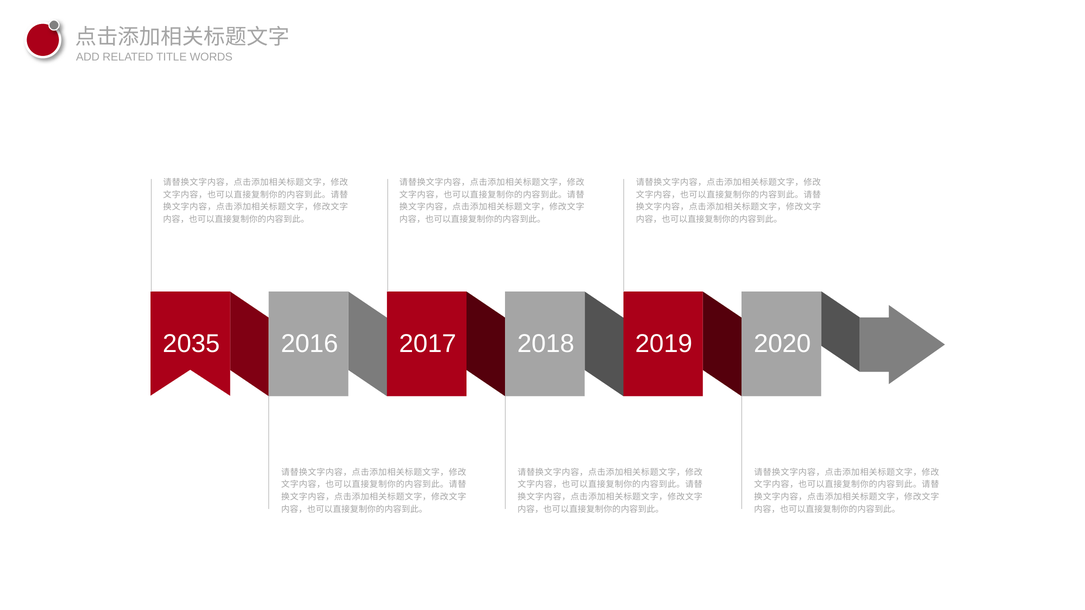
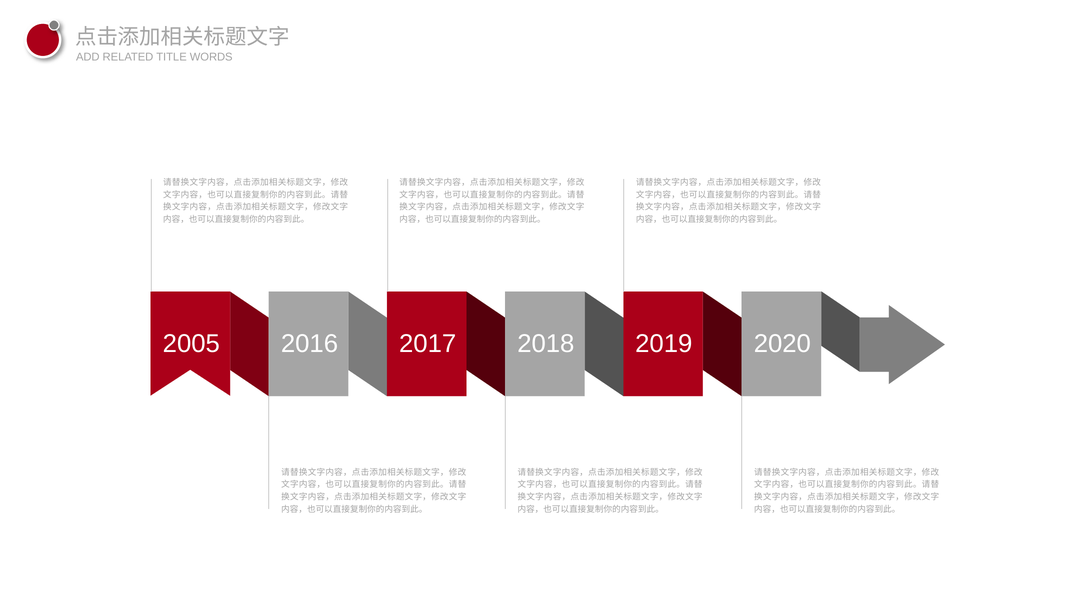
2035: 2035 -> 2005
